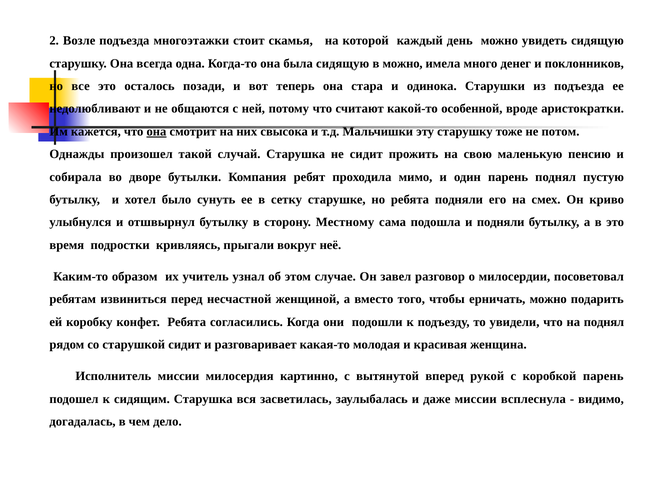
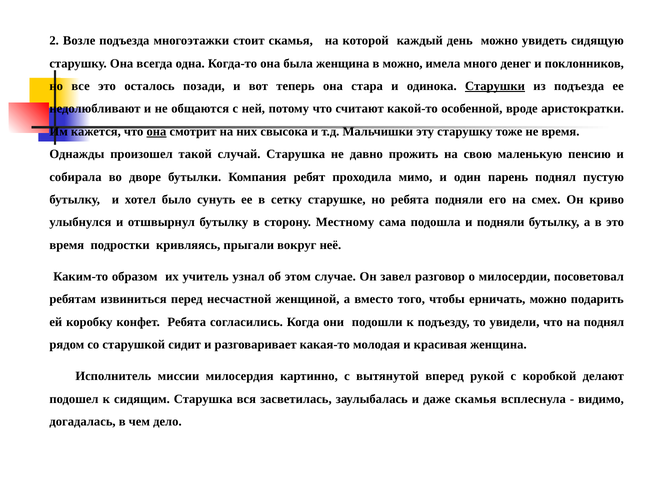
была сидящую: сидящую -> женщина
Старушки underline: none -> present
не потом: потом -> время
не сидит: сидит -> давно
коробкой парень: парень -> делают
даже миссии: миссии -> скамья
